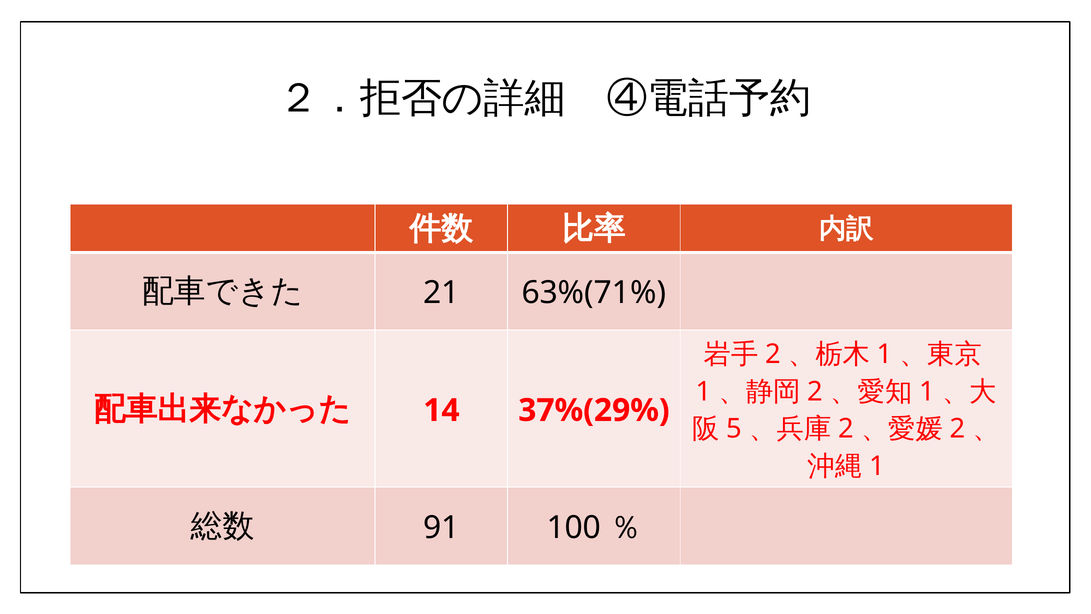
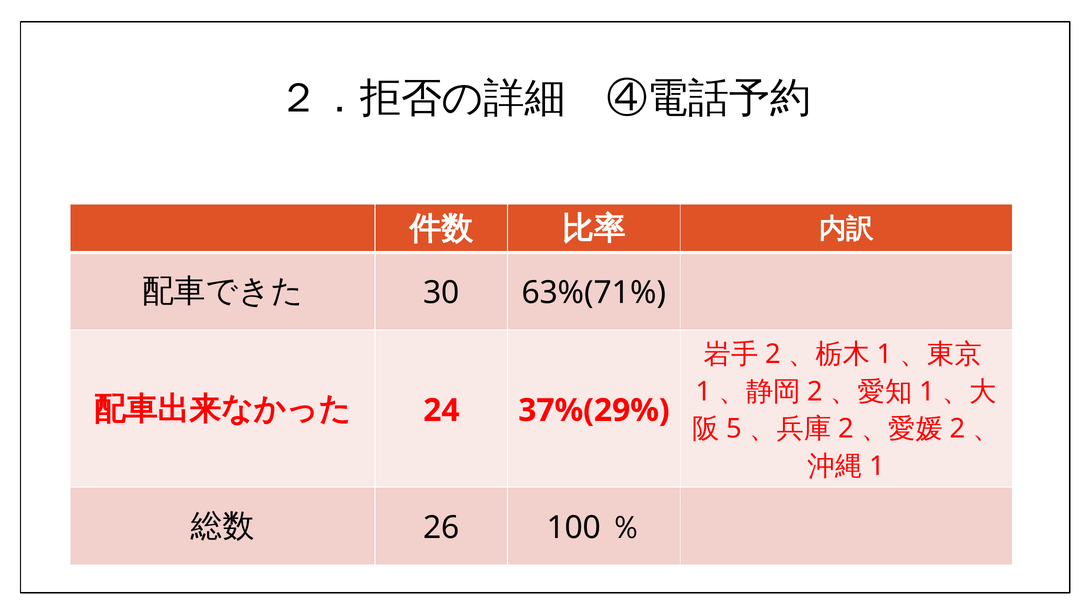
21: 21 -> 30
14: 14 -> 24
91: 91 -> 26
